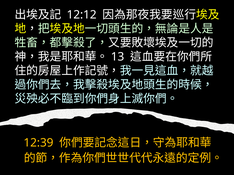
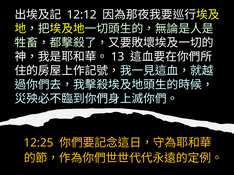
12:39: 12:39 -> 12:25
